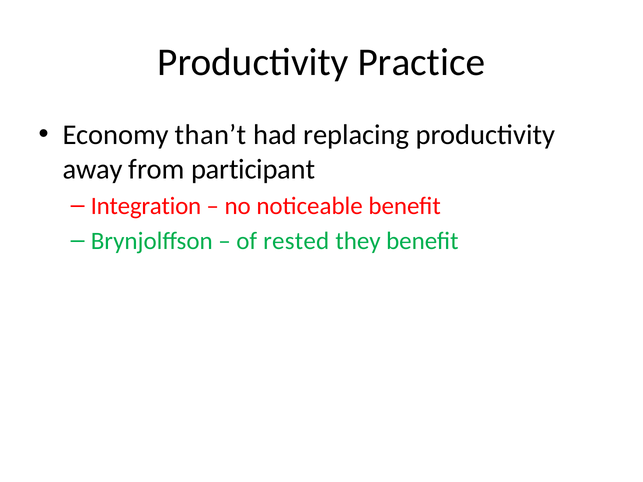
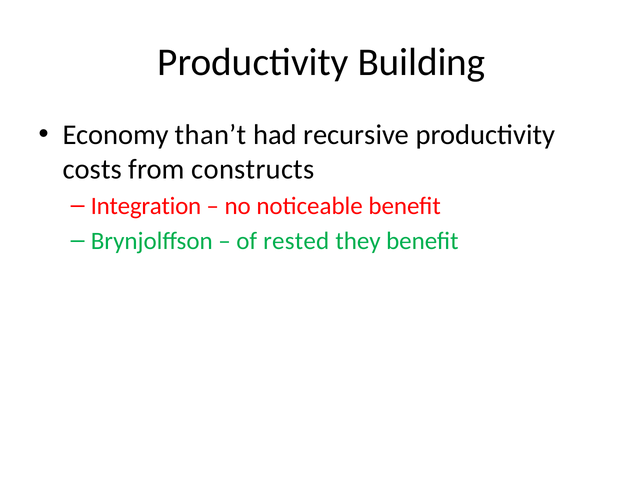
Practice: Practice -> Building
replacing: replacing -> recursive
away: away -> costs
participant: participant -> constructs
